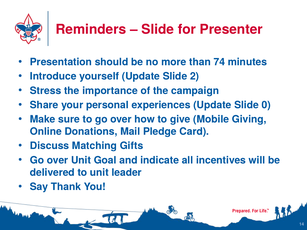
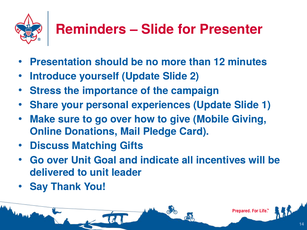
74: 74 -> 12
0: 0 -> 1
